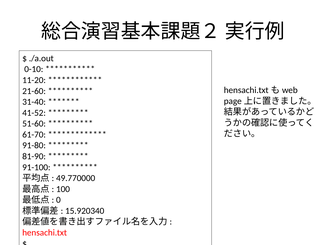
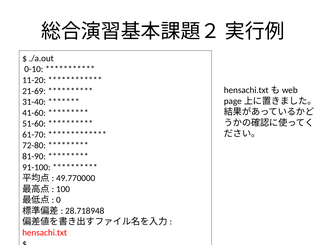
21-60: 21-60 -> 21-69
41-52: 41-52 -> 41-60
91-80: 91-80 -> 72-80
15.920340: 15.920340 -> 28.718948
